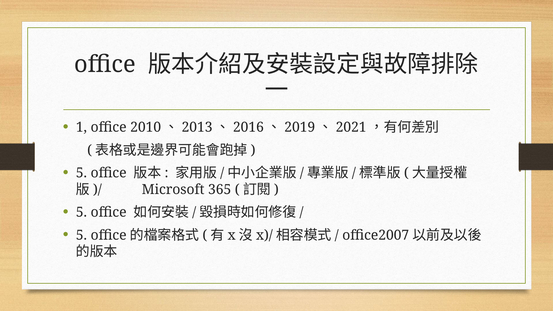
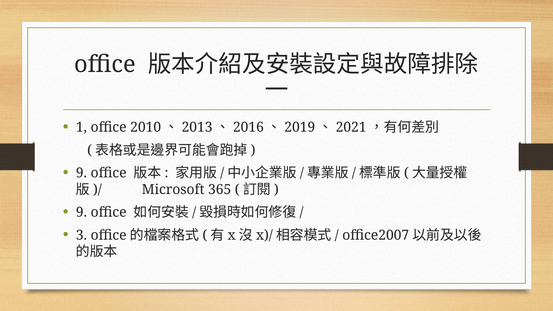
5 at (81, 173): 5 -> 9
5 at (81, 212): 5 -> 9
5 at (81, 235): 5 -> 3
